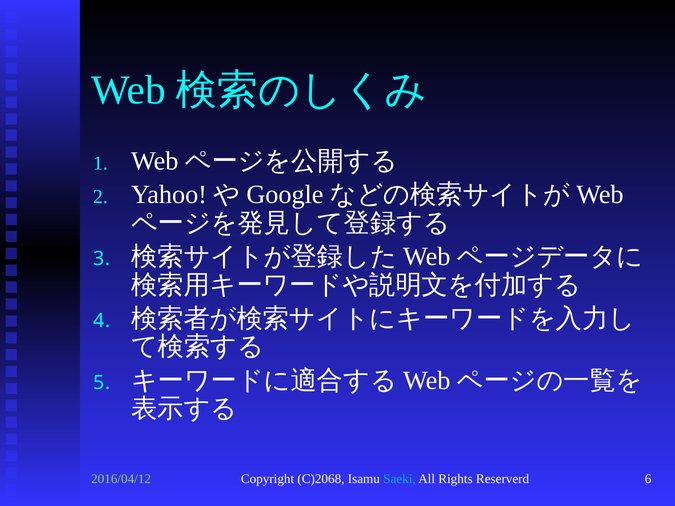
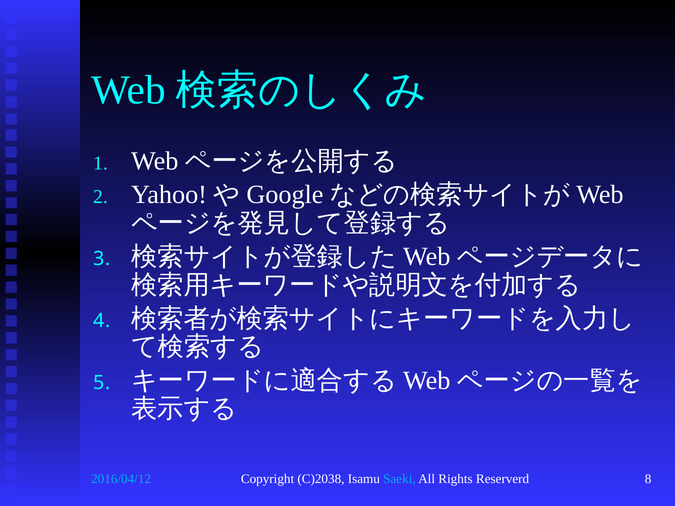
2016/04/12 colour: light green -> light blue
C)2068: C)2068 -> C)2038
6: 6 -> 8
